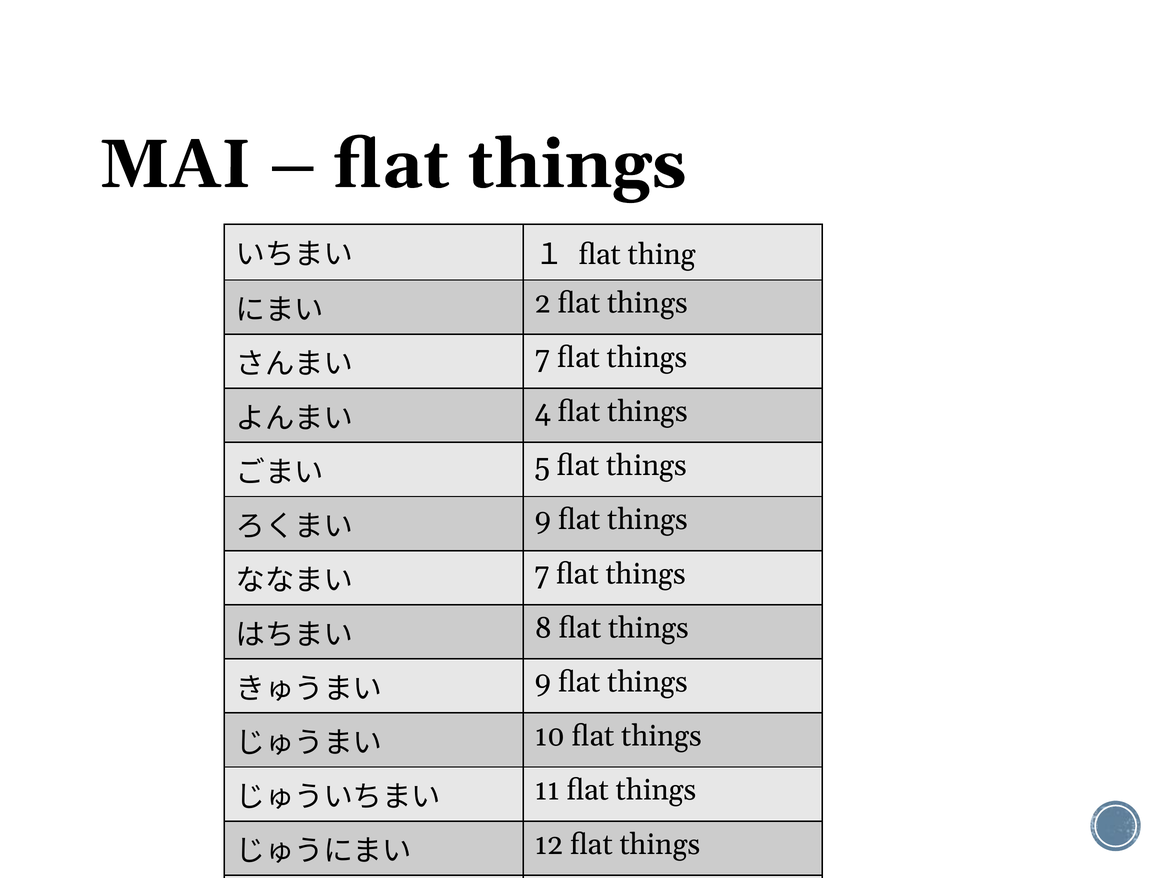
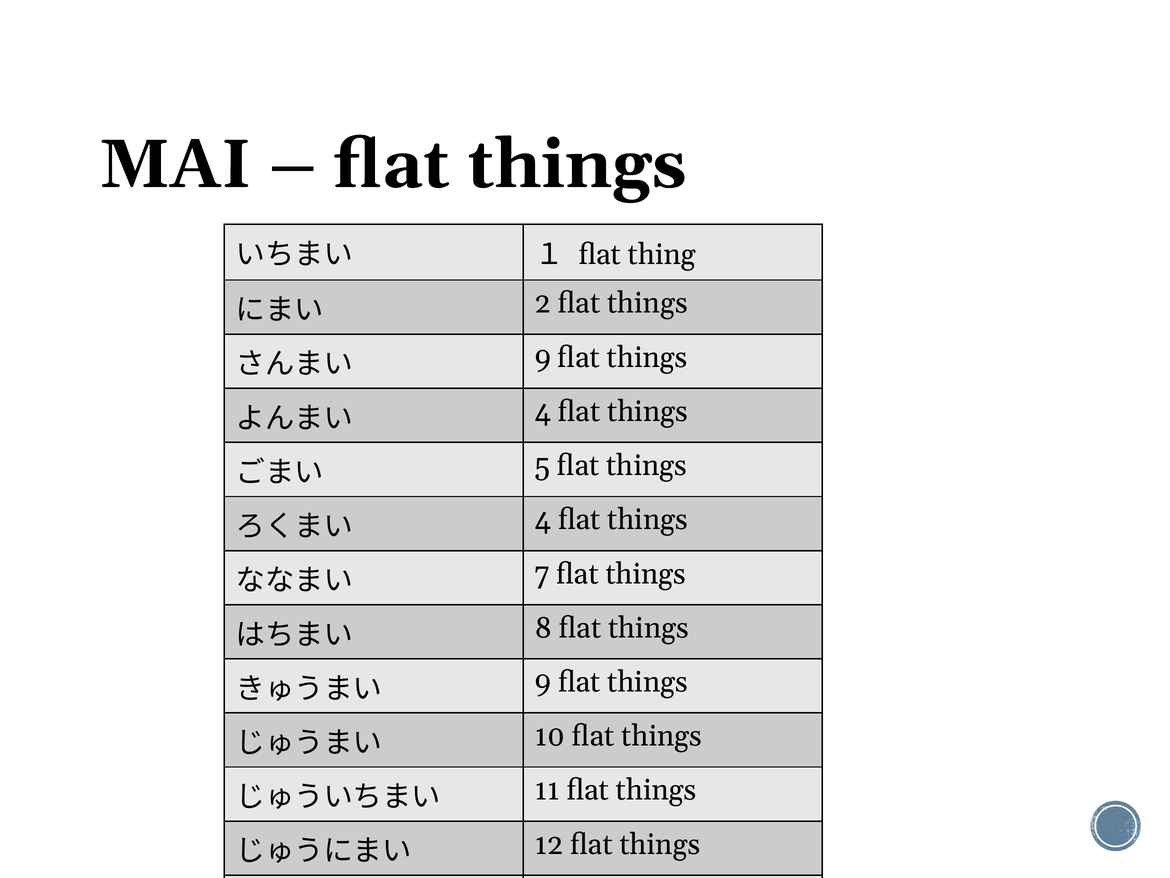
7 at (543, 357): 7 -> 9
9 at (543, 519): 9 -> 4
